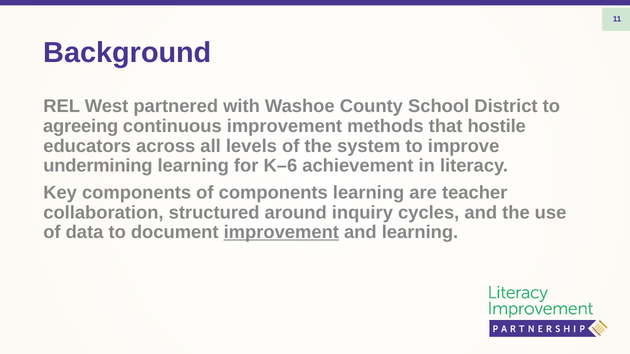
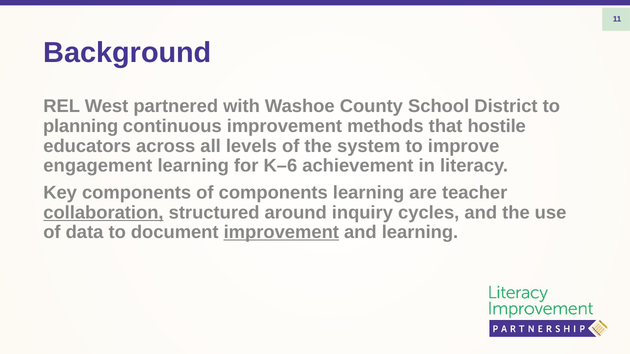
agreeing: agreeing -> planning
undermining: undermining -> engagement
collaboration underline: none -> present
